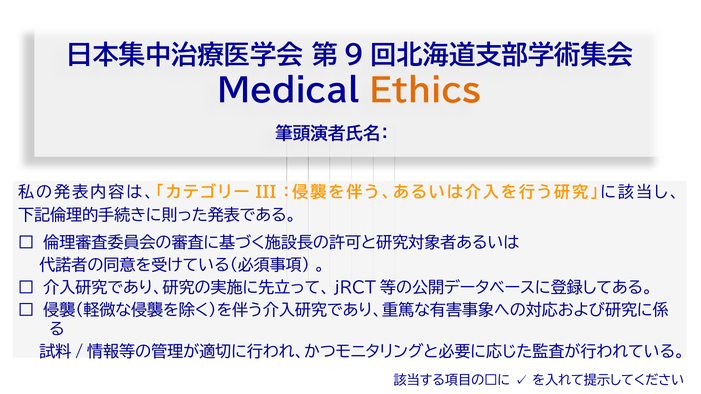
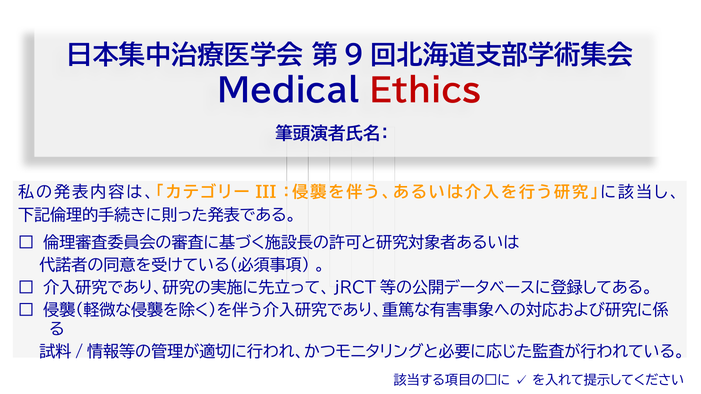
Ethics colour: orange -> red
